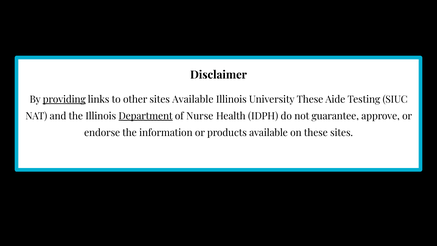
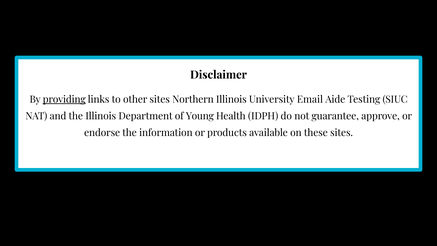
sites Available: Available -> Northern
University These: These -> Email
Department underline: present -> none
Nurse: Nurse -> Young
